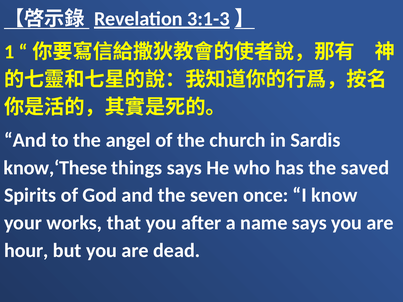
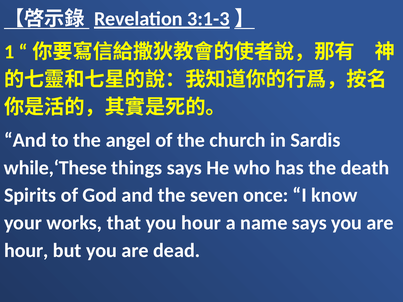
know,‘These: know,‘These -> while,‘These
saved: saved -> death
you after: after -> hour
